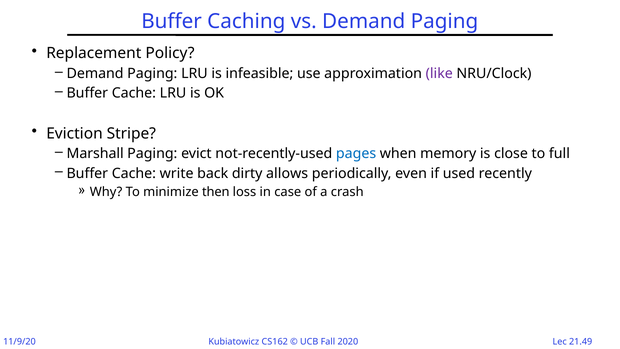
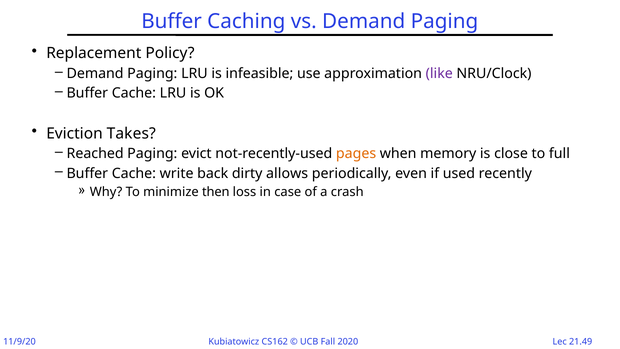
Stripe: Stripe -> Takes
Marshall: Marshall -> Reached
pages colour: blue -> orange
